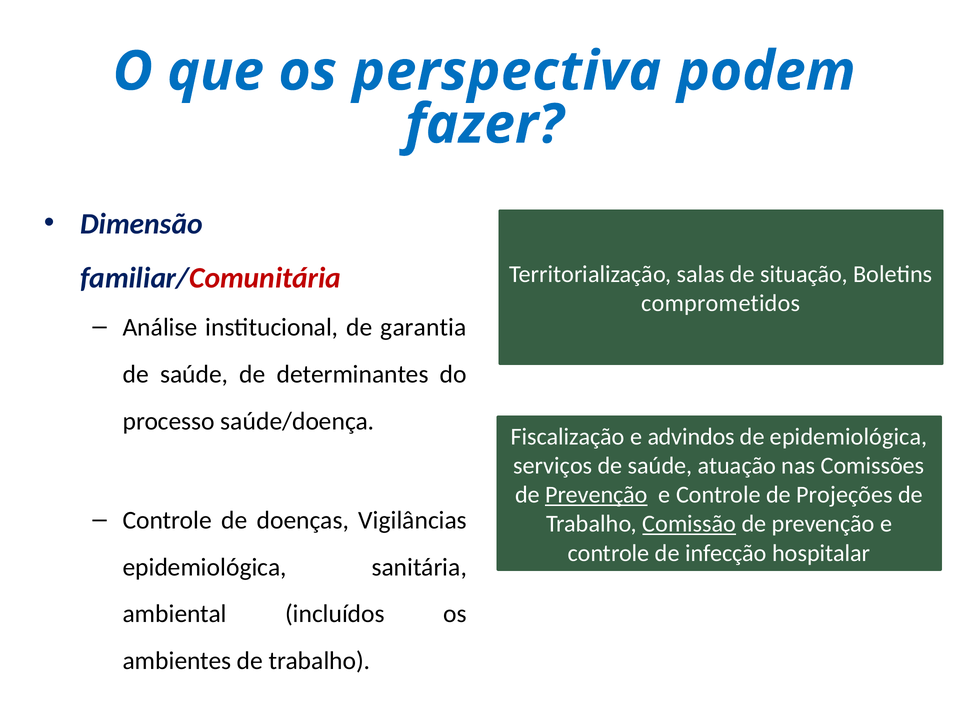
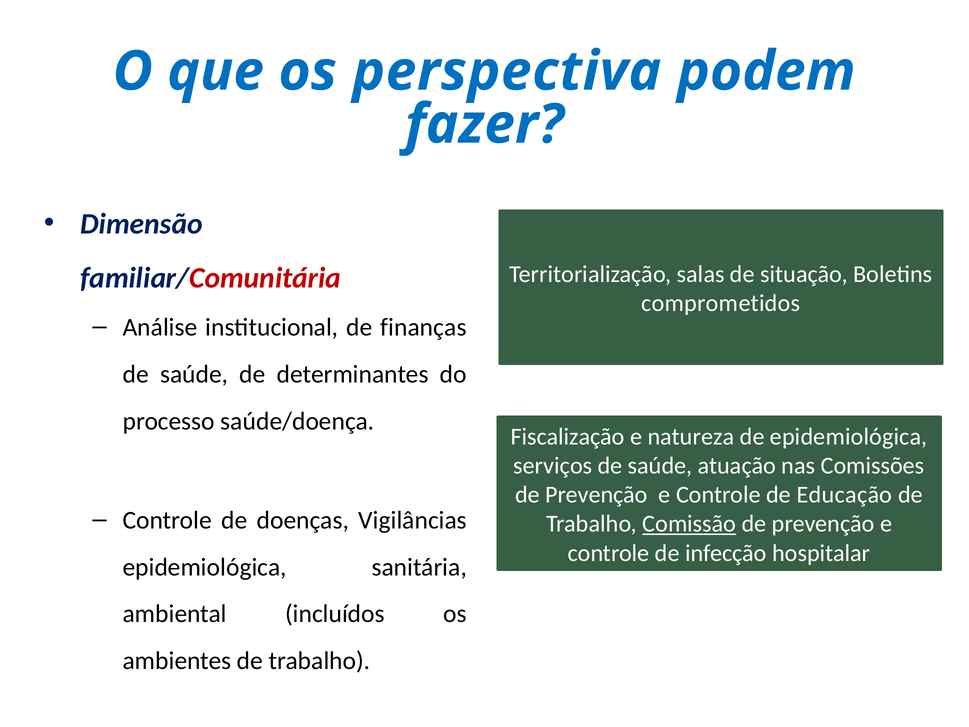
garantia: garantia -> finanças
advindos: advindos -> natureza
Prevenção at (596, 495) underline: present -> none
Projeções: Projeções -> Educação
